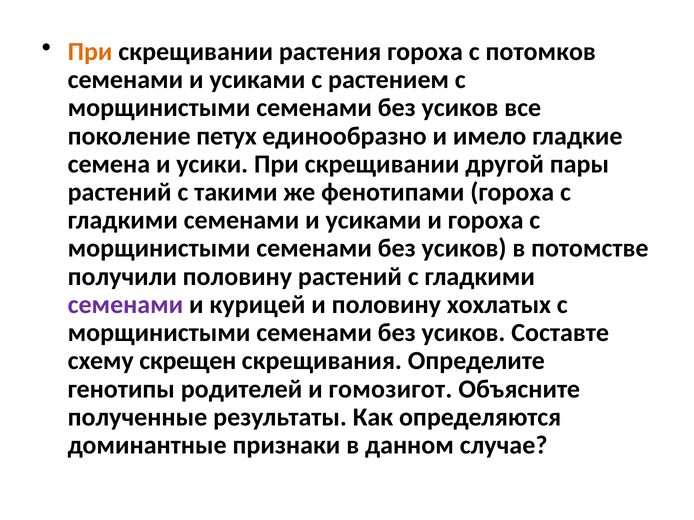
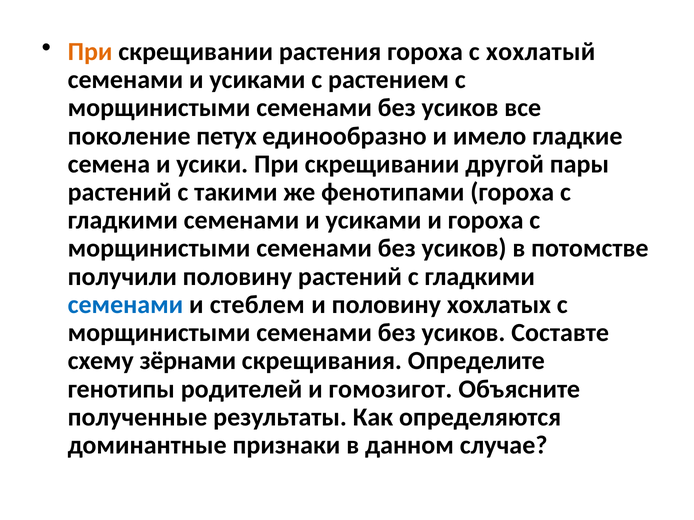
потомков: потомков -> хохлатый
семенами at (125, 305) colour: purple -> blue
курицей: курицей -> стеблем
скрещен: скрещен -> зёрнами
